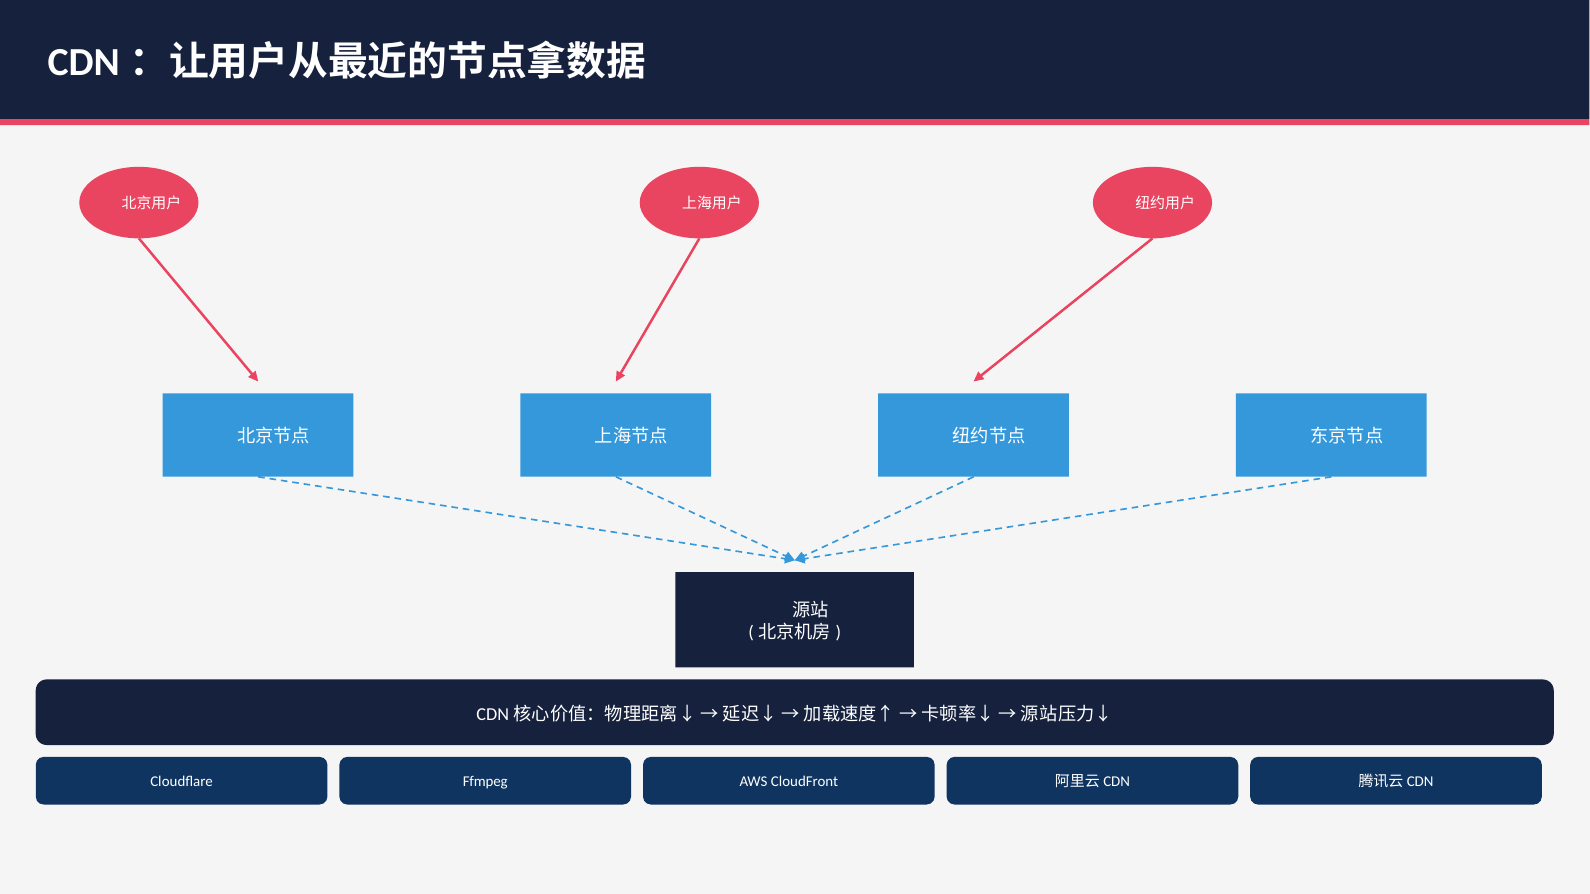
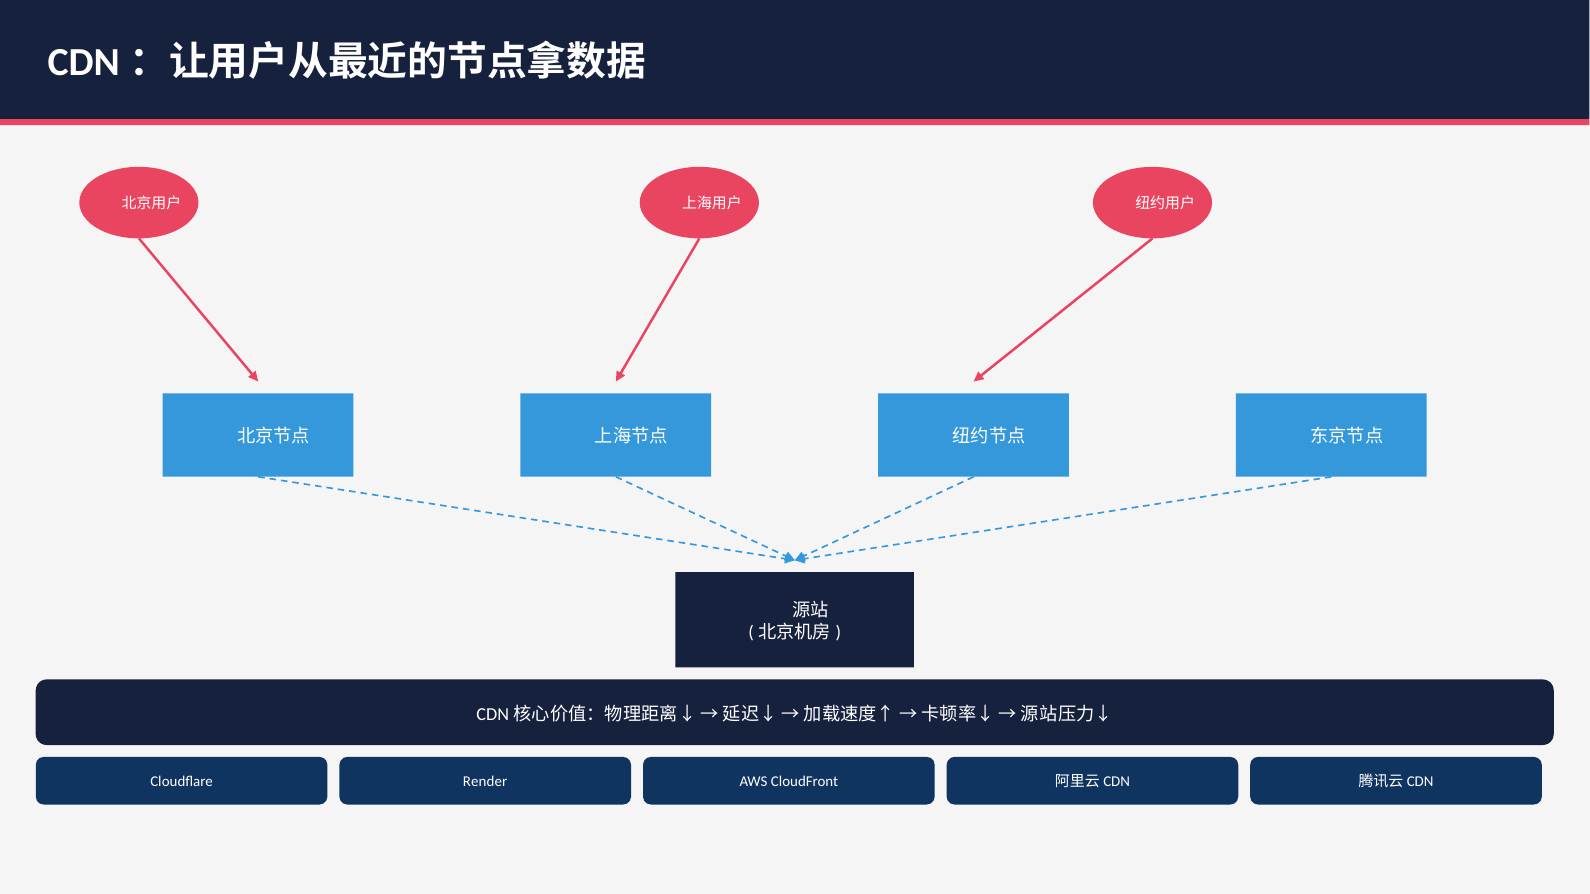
Ffmpeg: Ffmpeg -> Render
